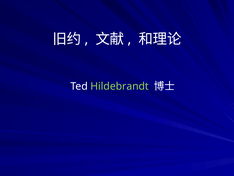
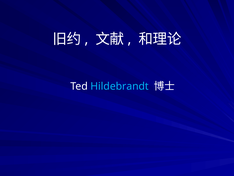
Hildebrandt colour: light green -> light blue
